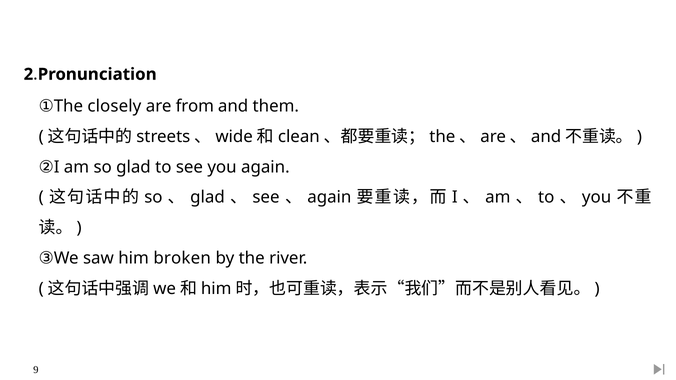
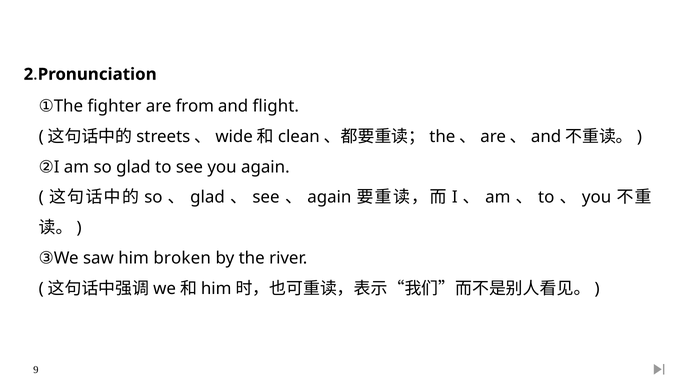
closely: closely -> fighter
them: them -> flight
